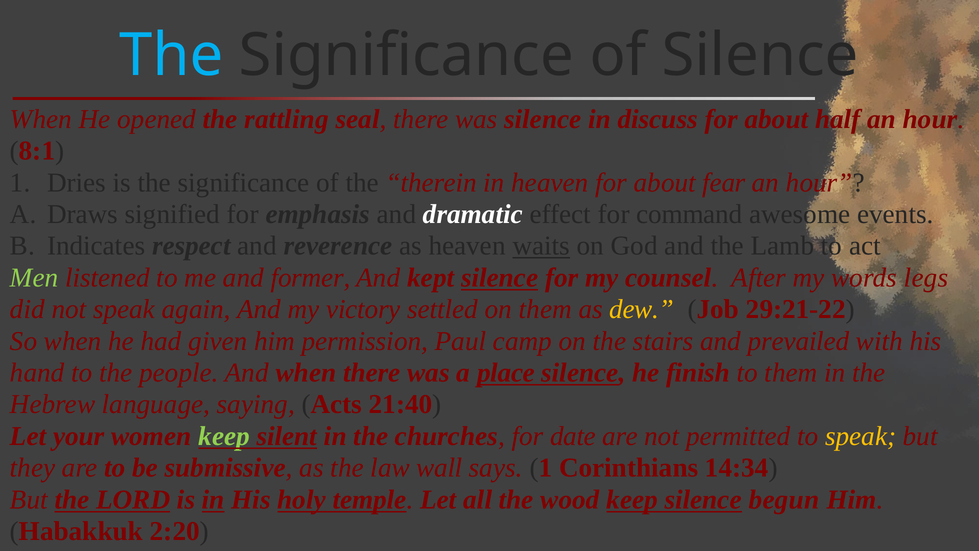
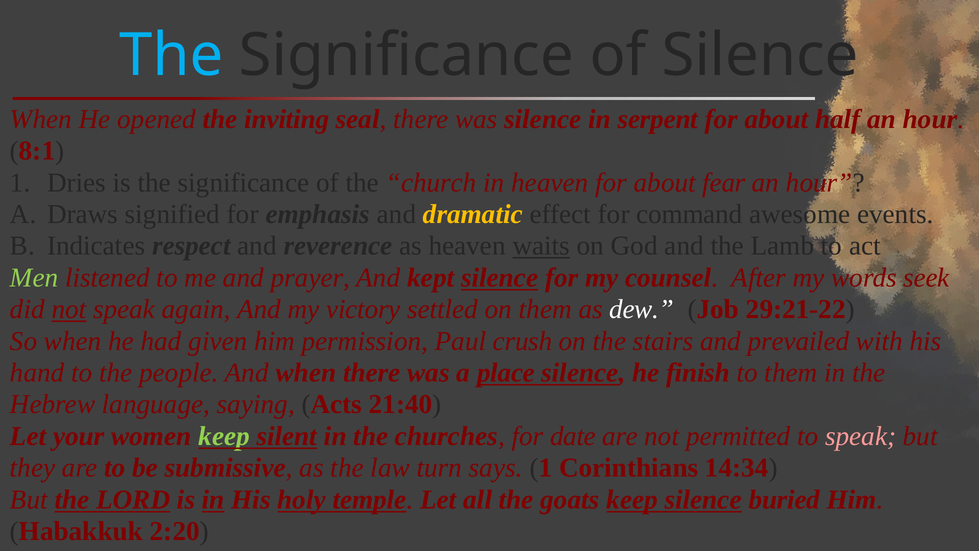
rattling: rattling -> inviting
discuss: discuss -> serpent
therein: therein -> church
dramatic colour: white -> yellow
former: former -> prayer
legs: legs -> seek
not at (69, 309) underline: none -> present
dew colour: yellow -> white
camp: camp -> crush
speak at (861, 436) colour: yellow -> pink
wall: wall -> turn
wood: wood -> goats
begun: begun -> buried
